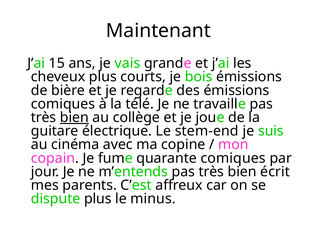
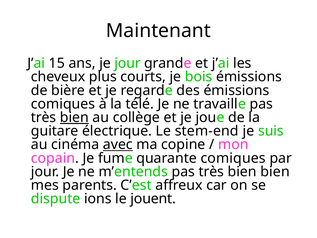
je vais: vais -> jour
avec underline: none -> present
bien écrit: écrit -> bien
dispute plus: plus -> ions
minus: minus -> jouent
